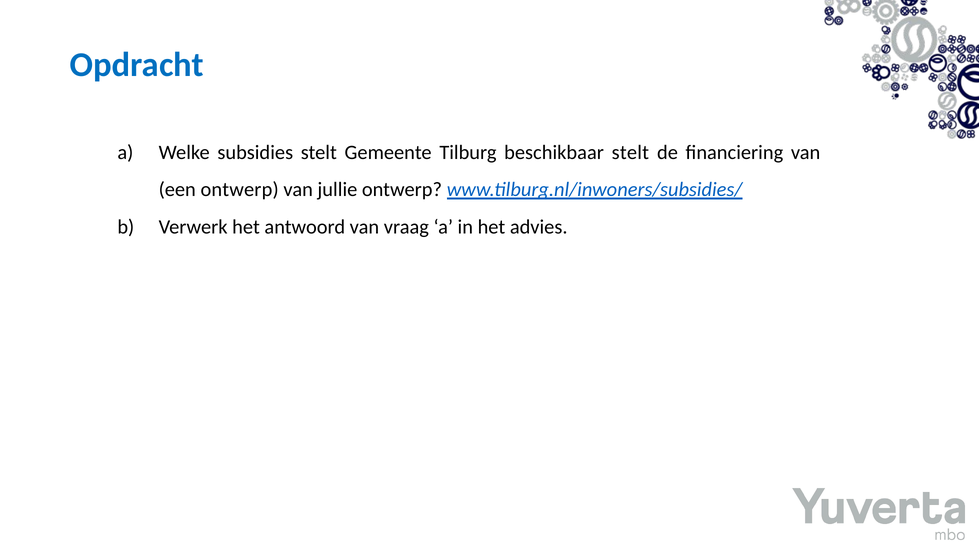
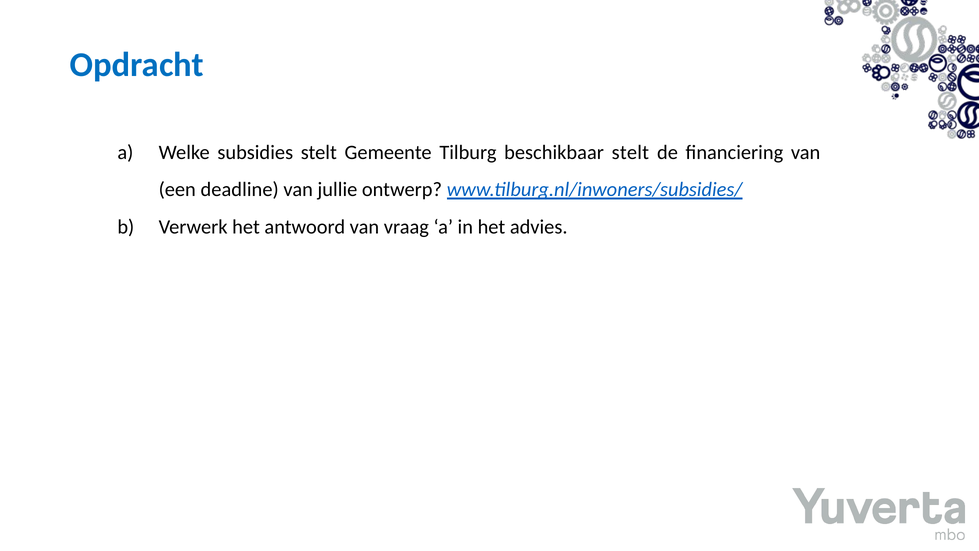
een ontwerp: ontwerp -> deadline
